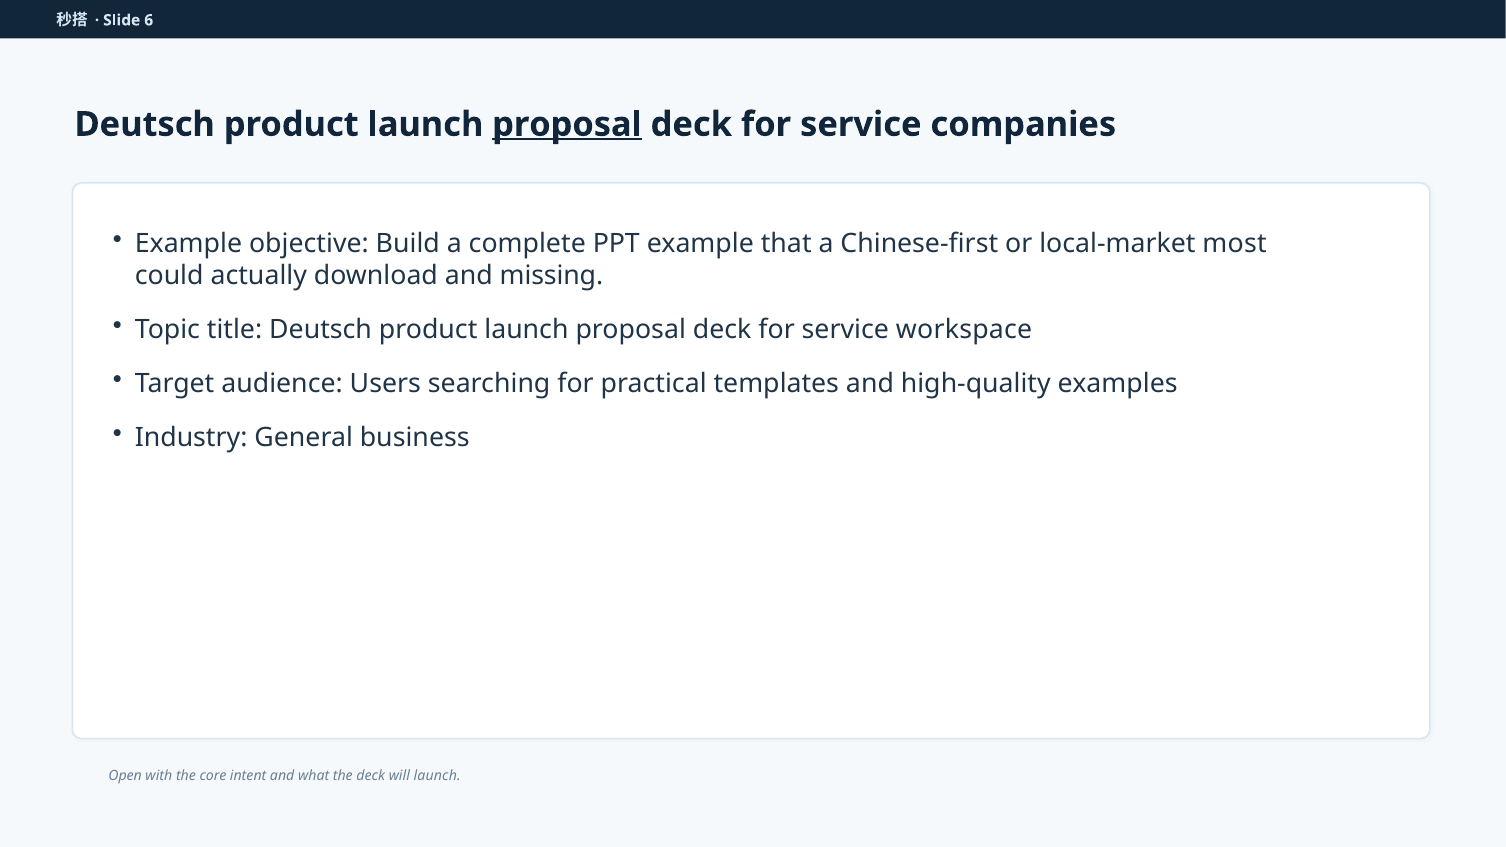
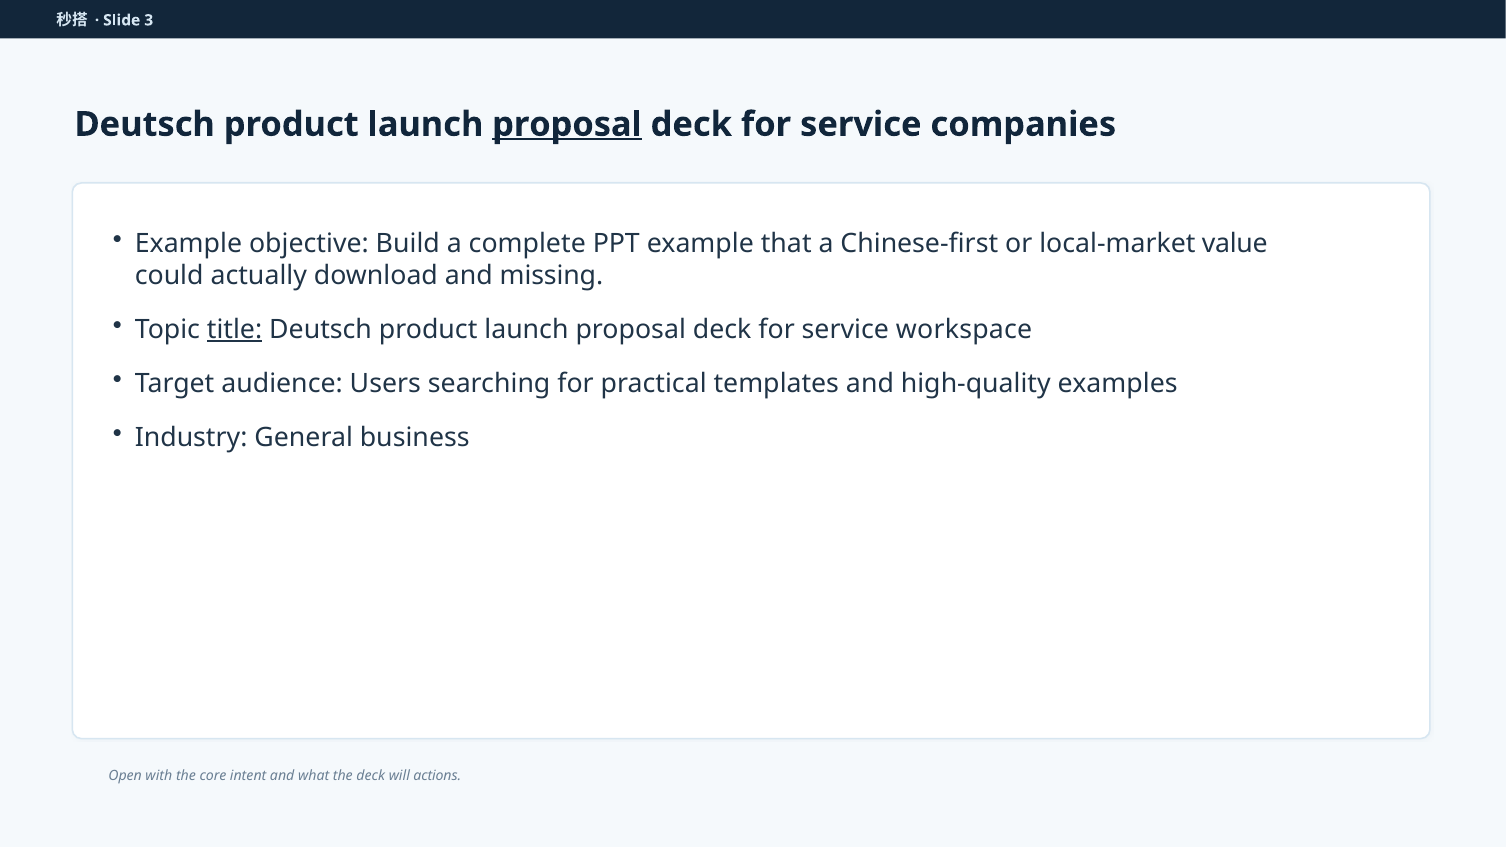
6: 6 -> 3
most: most -> value
title underline: none -> present
will launch: launch -> actions
